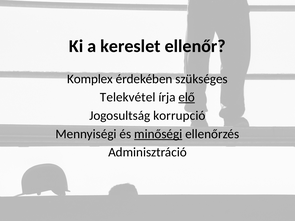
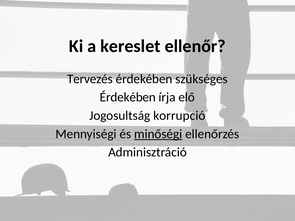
Komplex: Komplex -> Tervezés
Telekvétel at (128, 97): Telekvétel -> Érdekében
elő underline: present -> none
